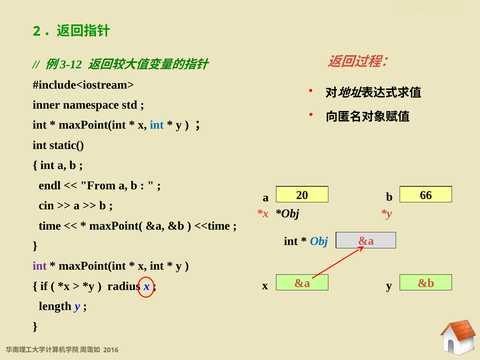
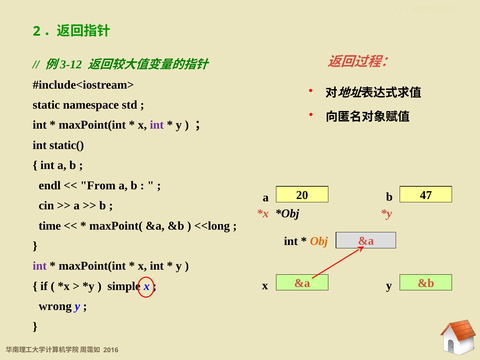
inner: inner -> static
int at (157, 125) colour: blue -> purple
66: 66 -> 47
<<time: <<time -> <<long
Obj colour: blue -> orange
radius: radius -> simple
length: length -> wrong
